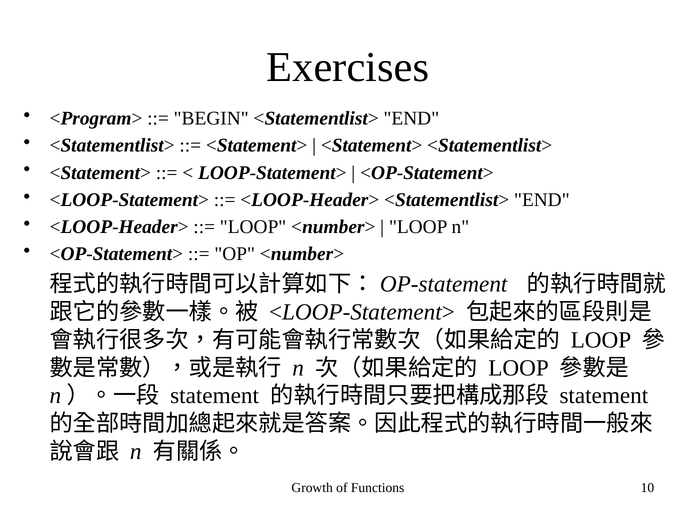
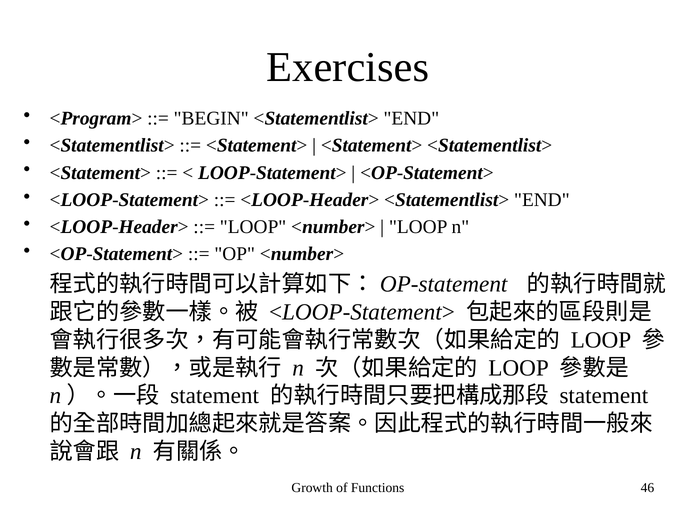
10: 10 -> 46
